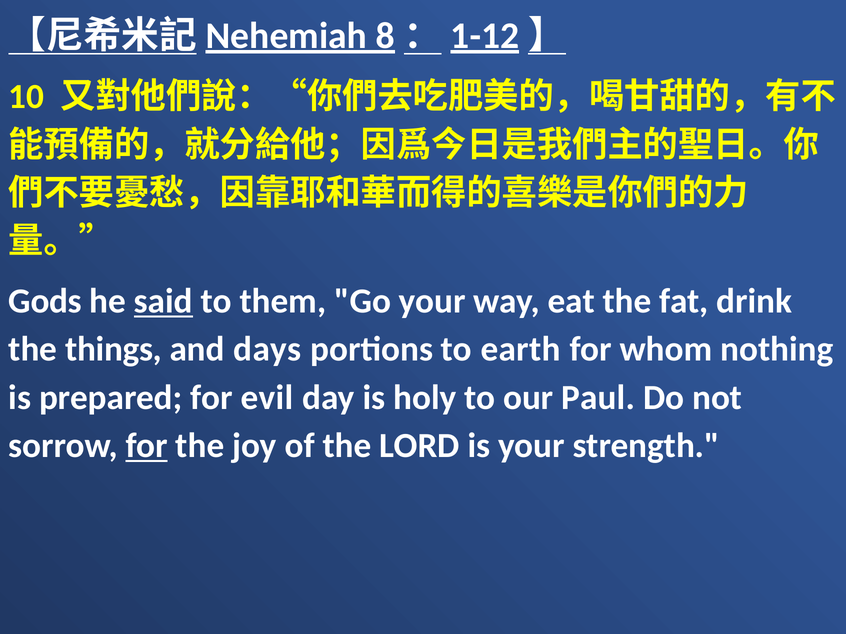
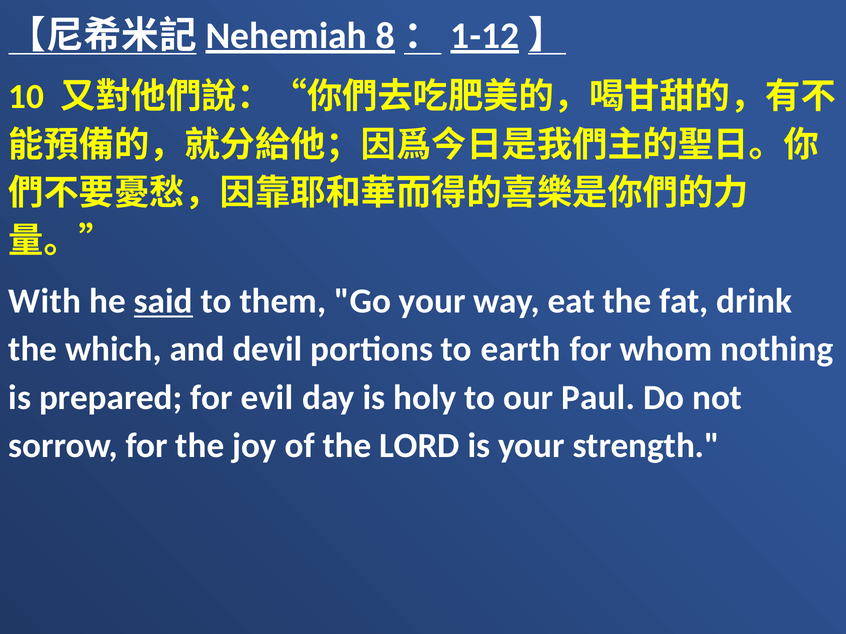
Gods: Gods -> With
things: things -> which
days: days -> devil
for at (147, 446) underline: present -> none
